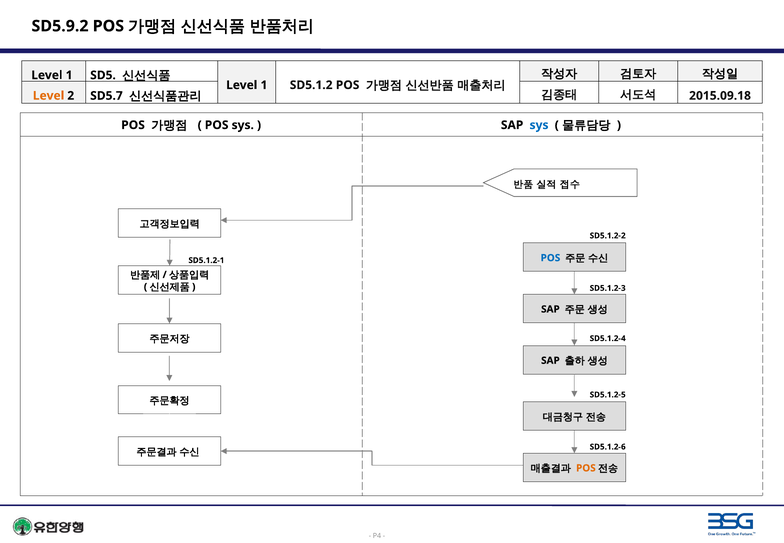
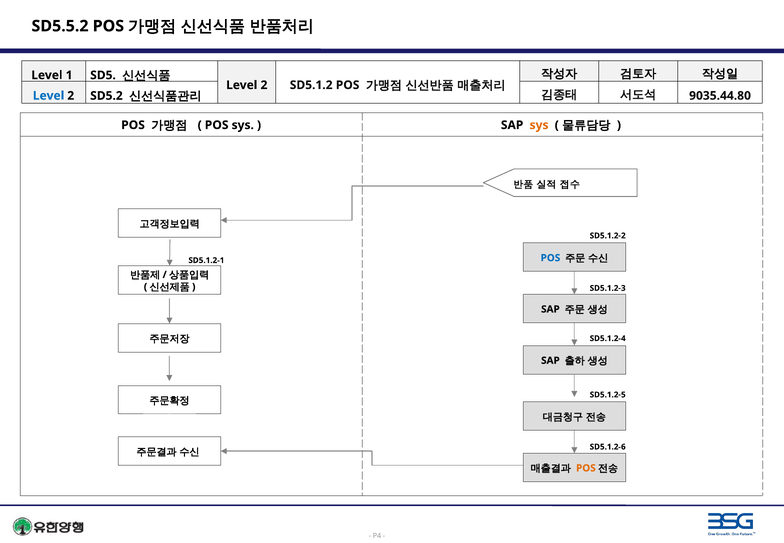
SD5.9.2: SD5.9.2 -> SD5.5.2
1 at (264, 85): 1 -> 2
Level at (49, 96) colour: orange -> blue
SD5.7: SD5.7 -> SD5.2
2015.09.18: 2015.09.18 -> 9035.44.80
sys at (539, 125) colour: blue -> orange
